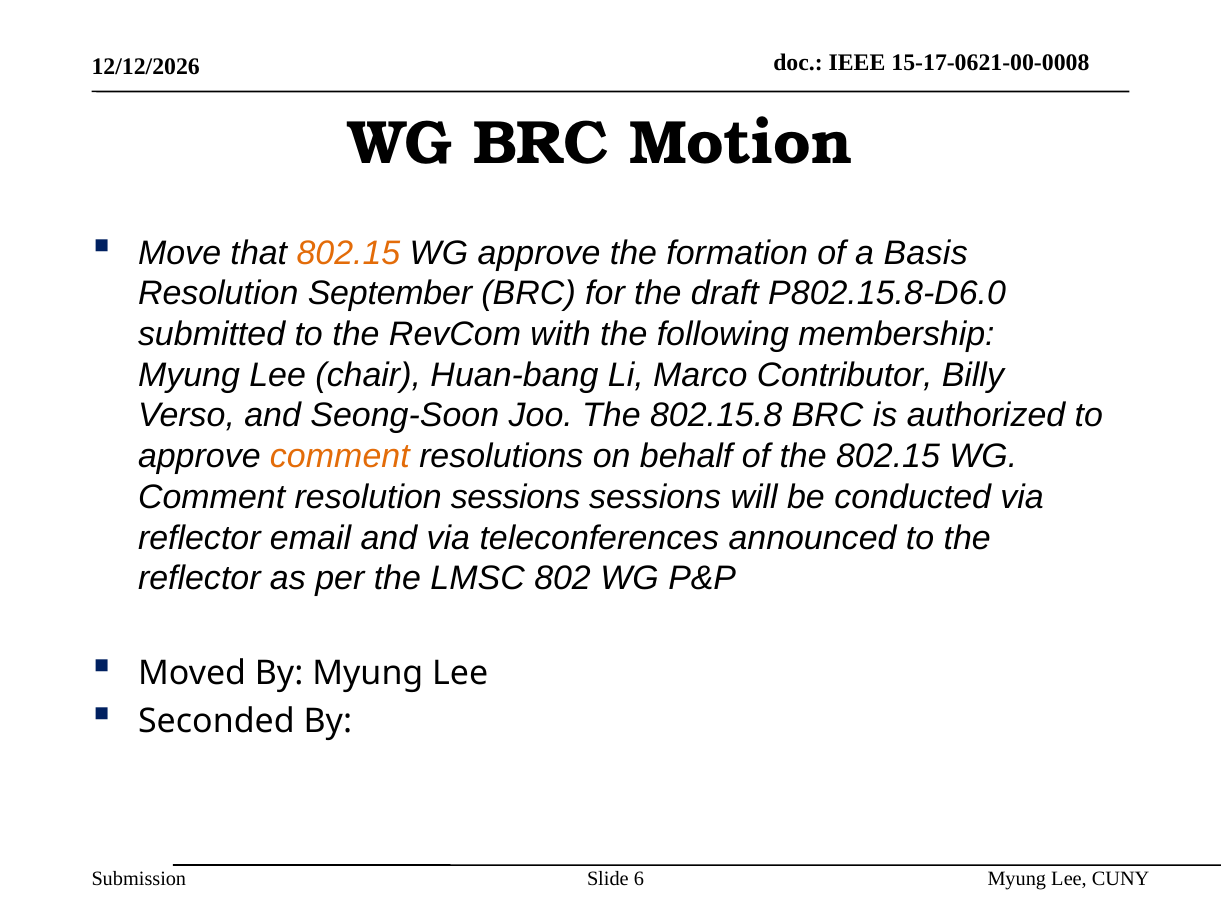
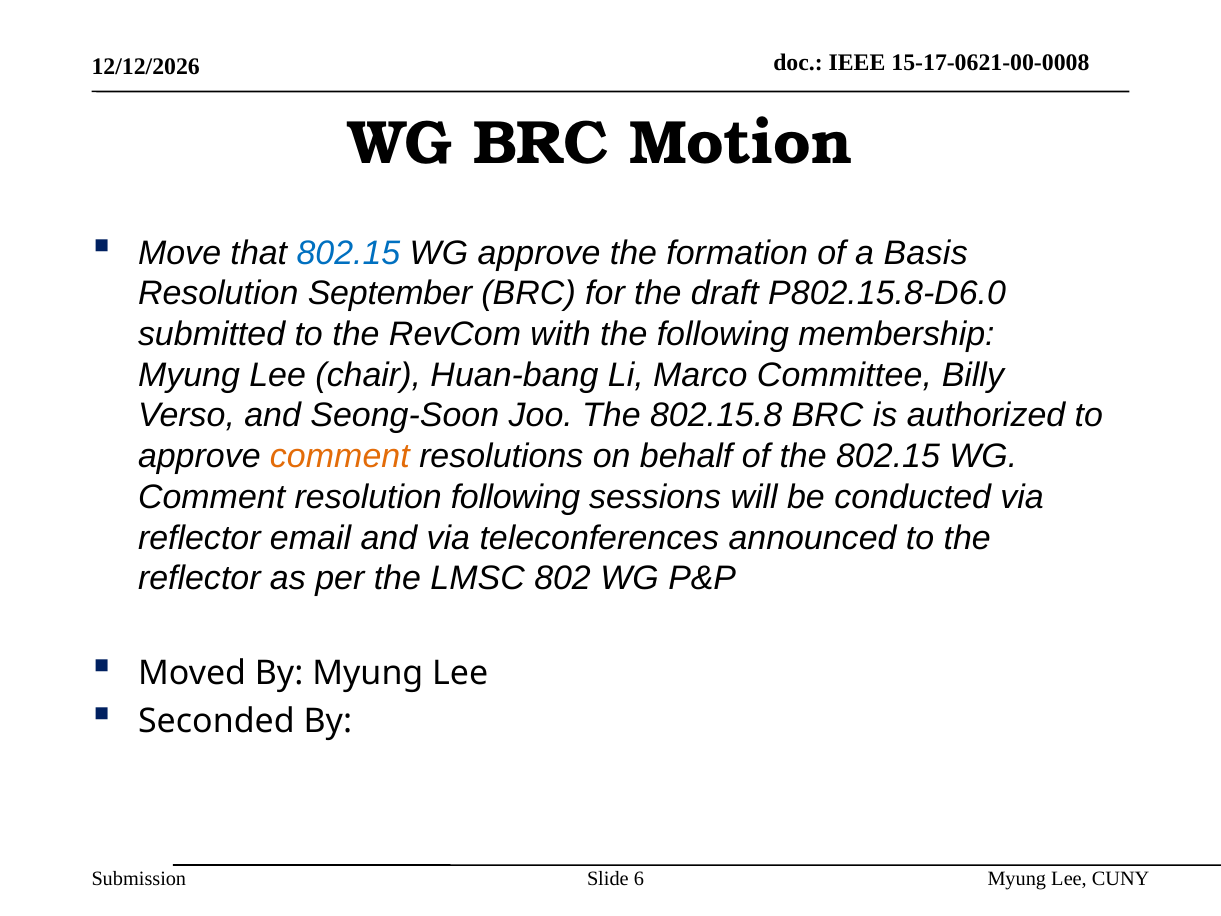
802.15 at (348, 253) colour: orange -> blue
Contributor: Contributor -> Committee
resolution sessions: sessions -> following
